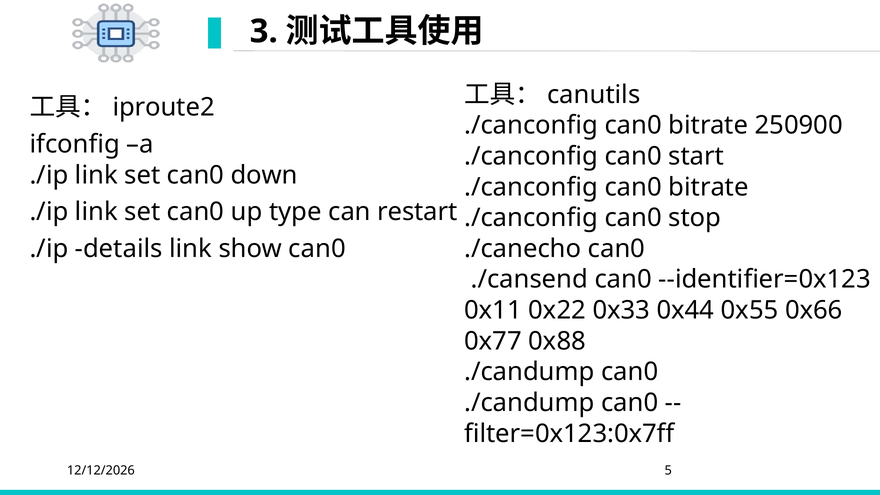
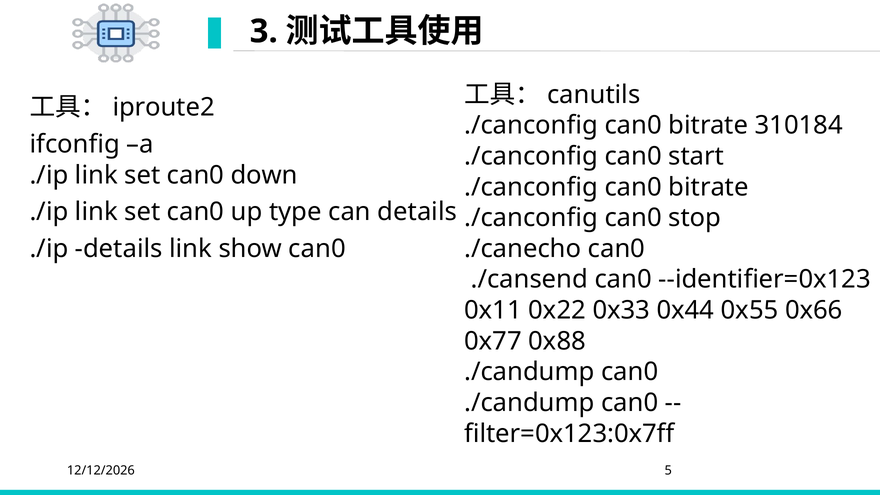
250900: 250900 -> 310184
can restart: restart -> details
